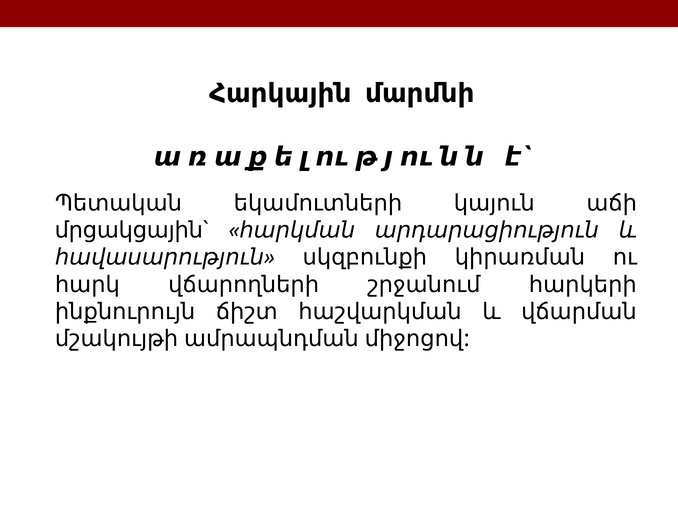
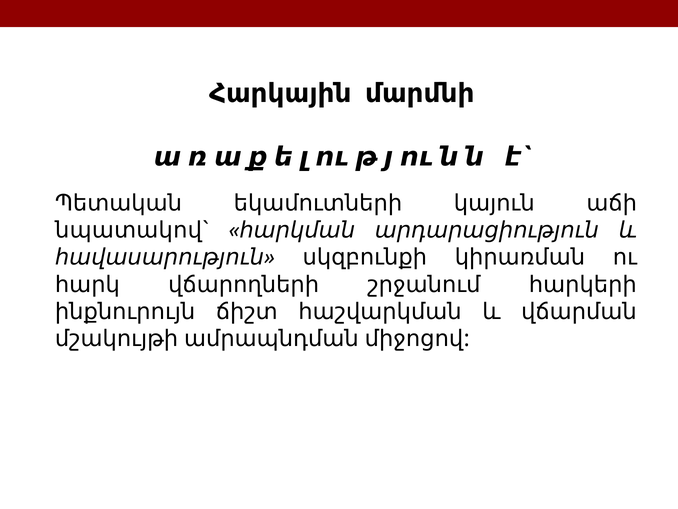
մրցակցային: մրցակցային -> նպատակով
